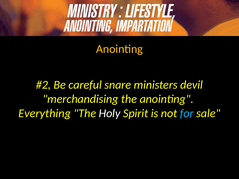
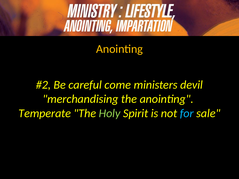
snare: snare -> come
Everything: Everything -> Temperate
Holy colour: white -> light green
